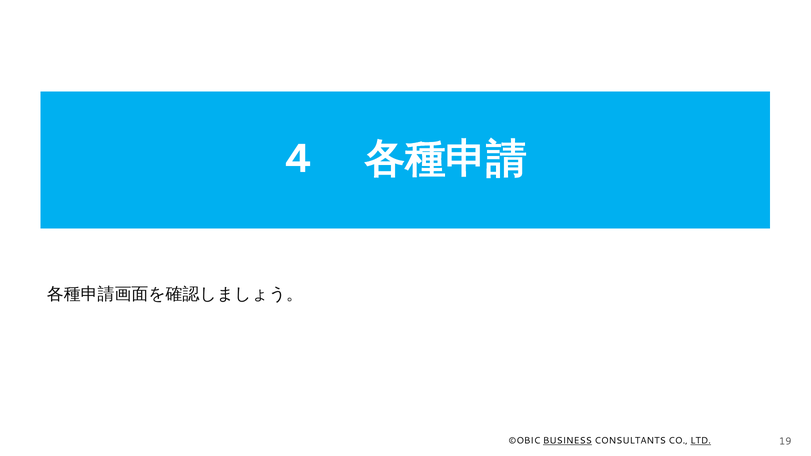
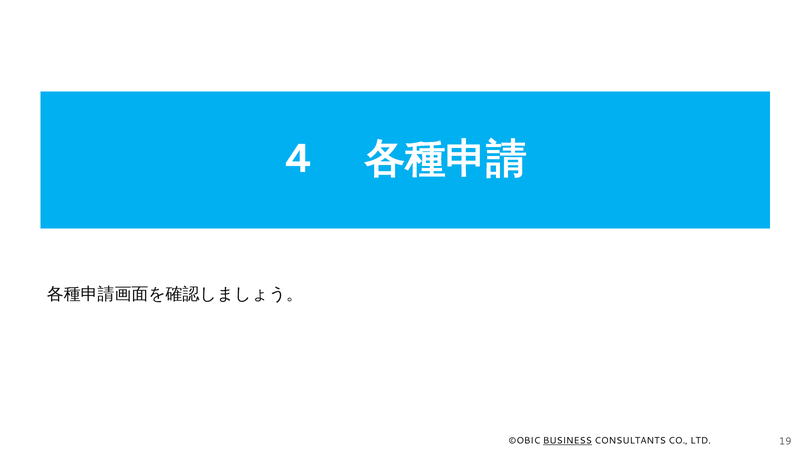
LTD underline: present -> none
